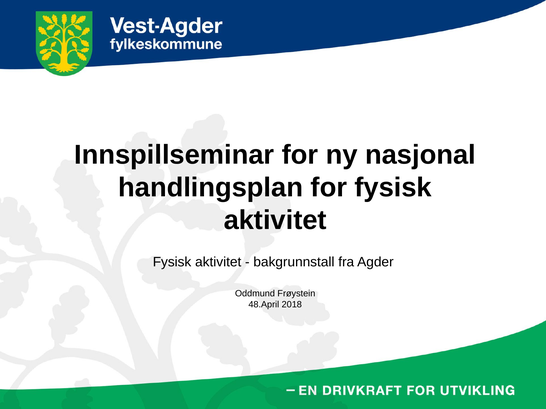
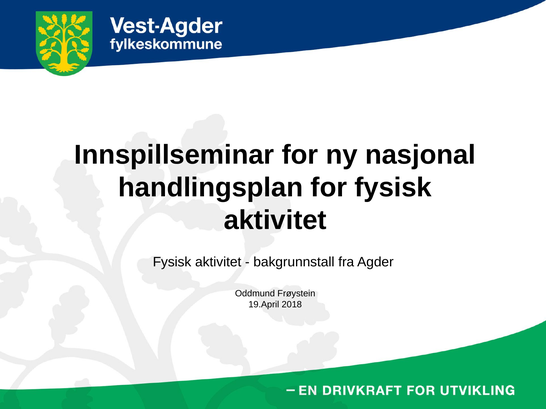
48.April: 48.April -> 19.April
